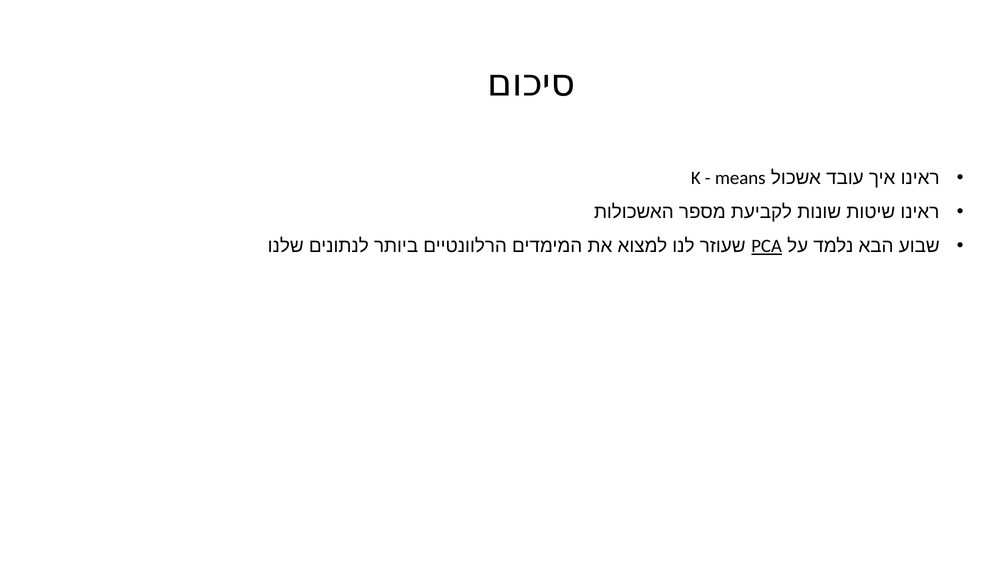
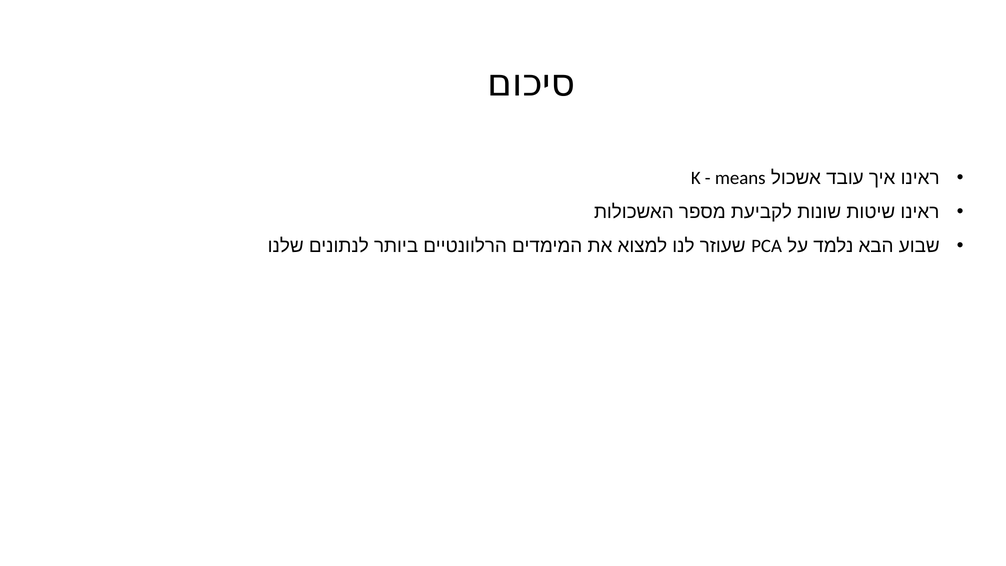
PCA underline: present -> none
